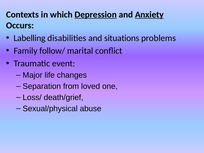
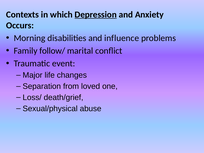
Anxiety underline: present -> none
Labelling: Labelling -> Morning
situations: situations -> influence
